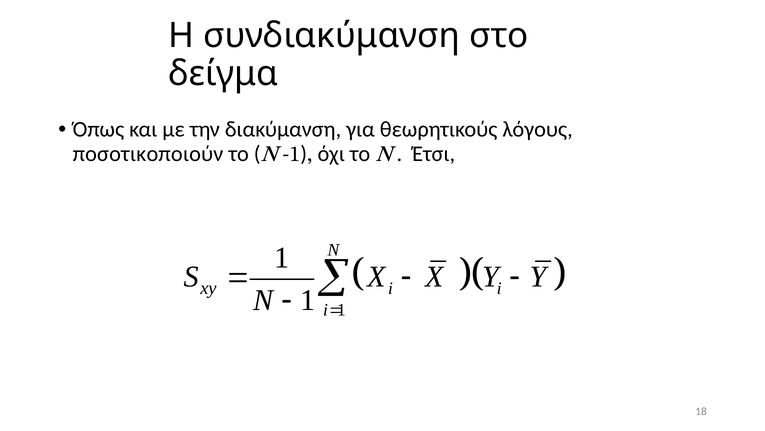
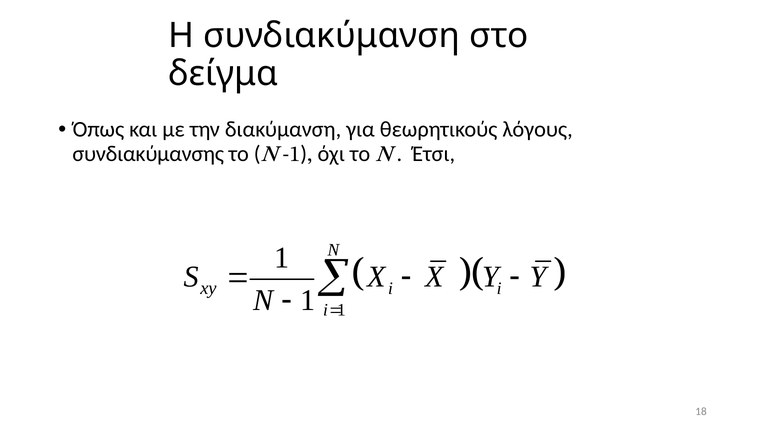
ποσοτικοποιούν: ποσοτικοποιούν -> συνδιακύμανσης
